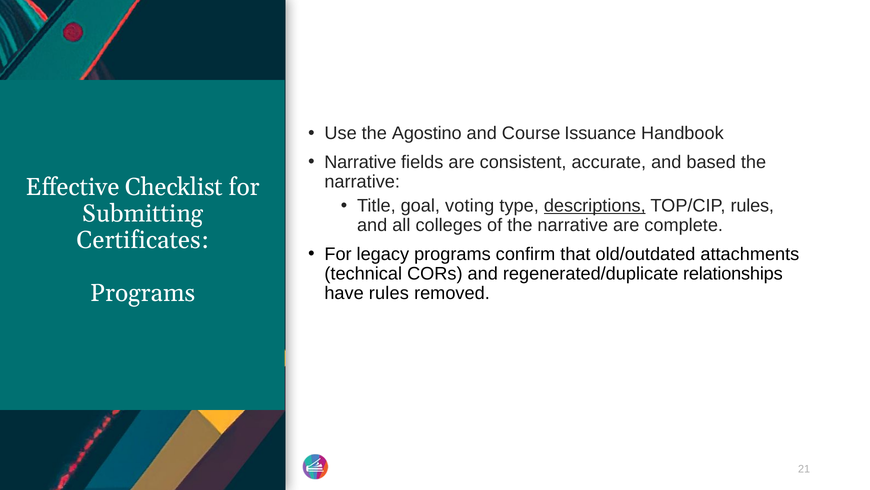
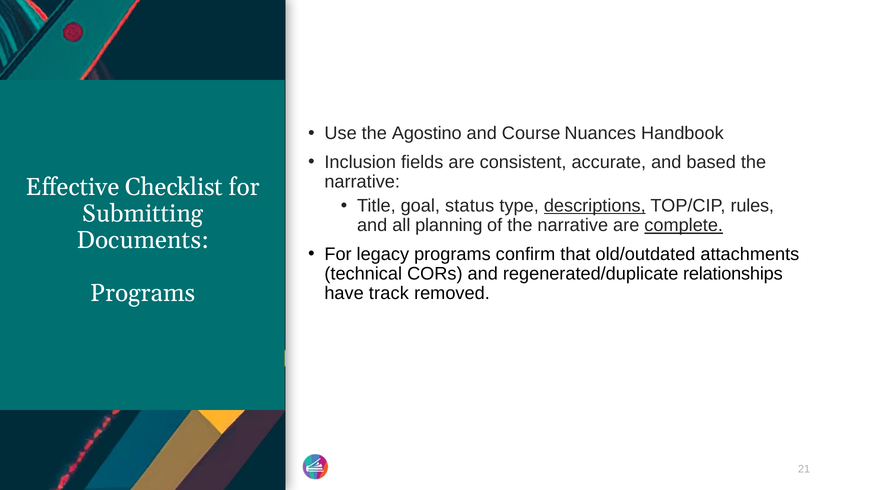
Issuance: Issuance -> Nuances
Narrative at (360, 162): Narrative -> Inclusion
voting: voting -> status
colleges: colleges -> planning
complete underline: none -> present
Certificates: Certificates -> Documents
have rules: rules -> track
